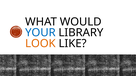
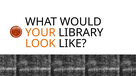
YOUR colour: blue -> orange
